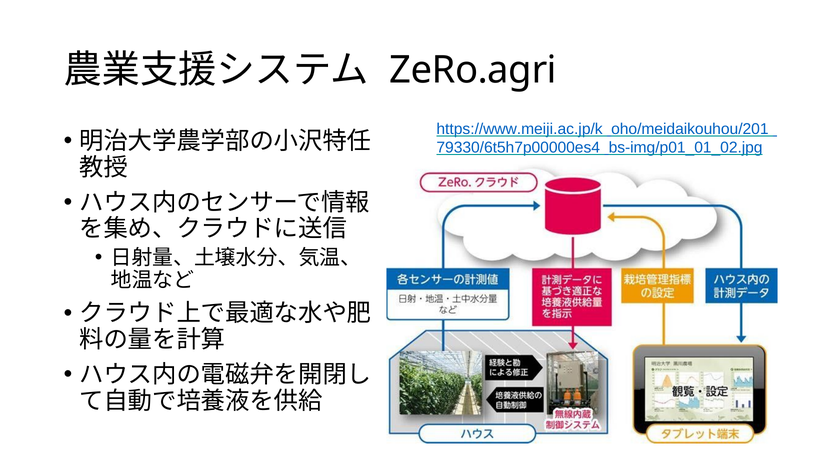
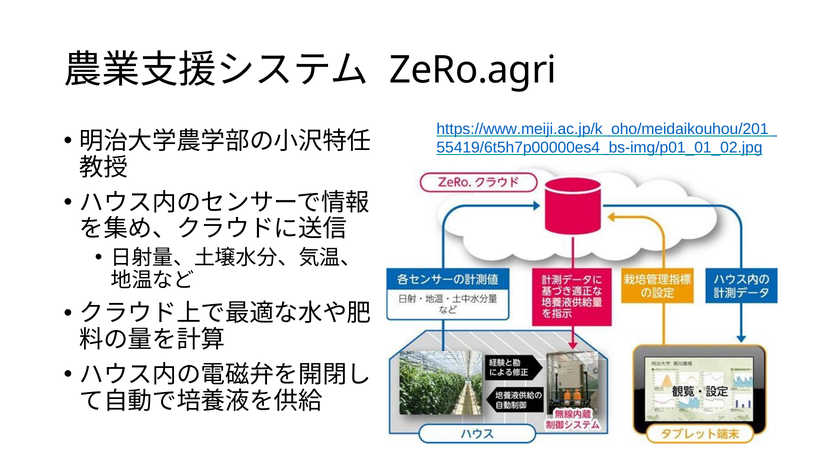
79330/6t5h7p00000es4: 79330/6t5h7p00000es4 -> 55419/6t5h7p00000es4
